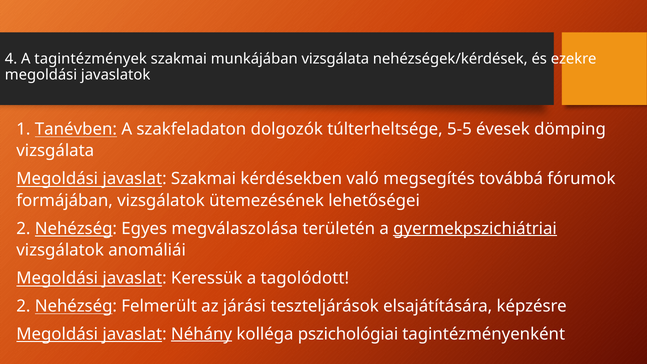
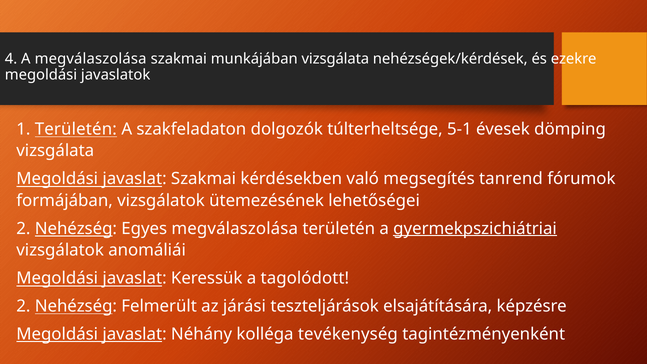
A tagintézmények: tagintézmények -> megválaszolása
1 Tanévben: Tanévben -> Területén
5-5: 5-5 -> 5-1
továbbá: továbbá -> tanrend
Néhány underline: present -> none
pszichológiai: pszichológiai -> tevékenység
